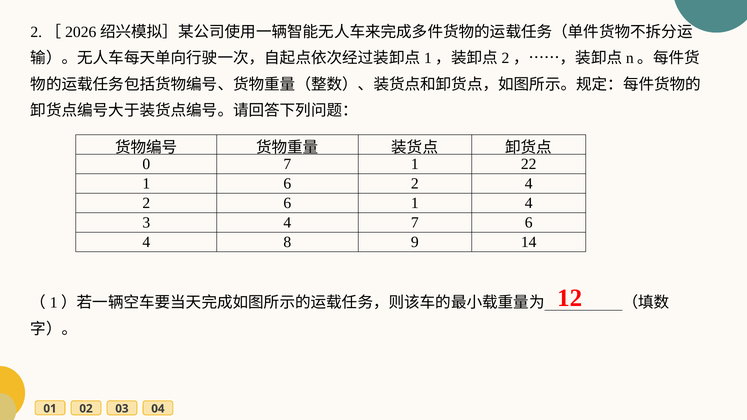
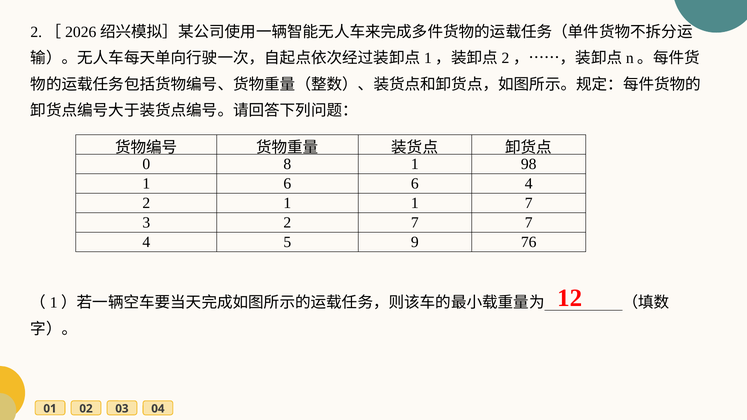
0 7: 7 -> 8
22: 22 -> 98
6 2: 2 -> 6
2 6: 6 -> 1
1 4: 4 -> 7
3 4: 4 -> 2
7 6: 6 -> 7
8: 8 -> 5
14: 14 -> 76
